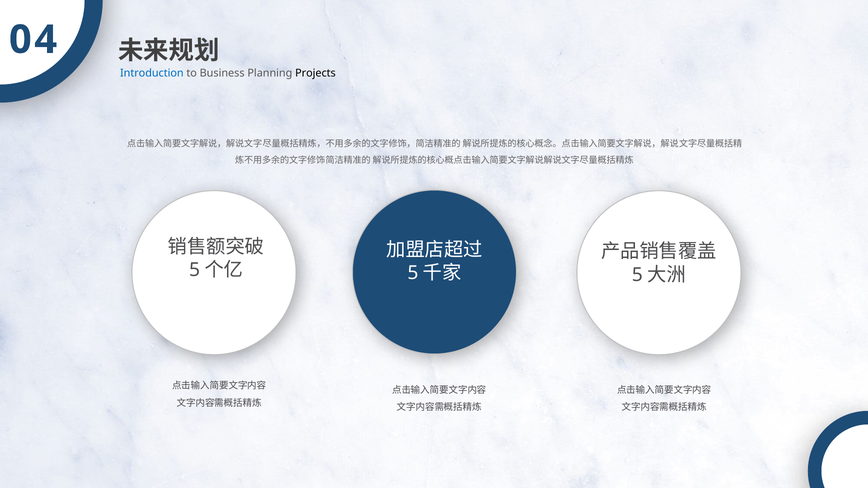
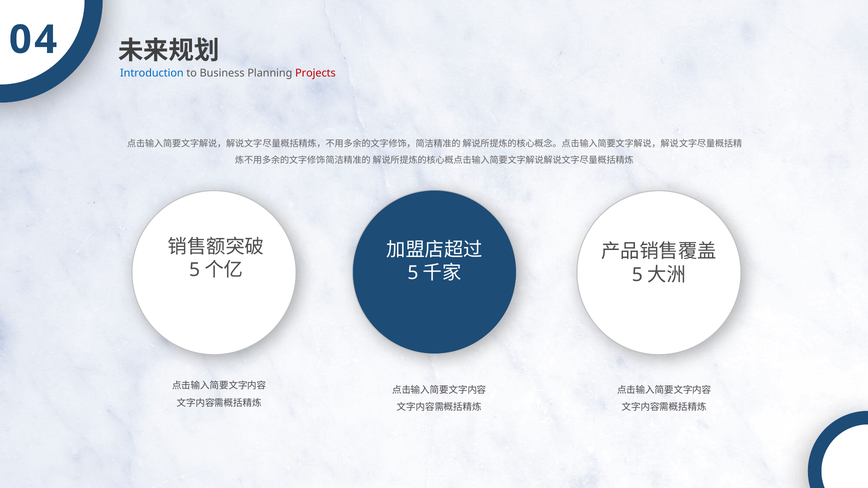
Projects colour: black -> red
